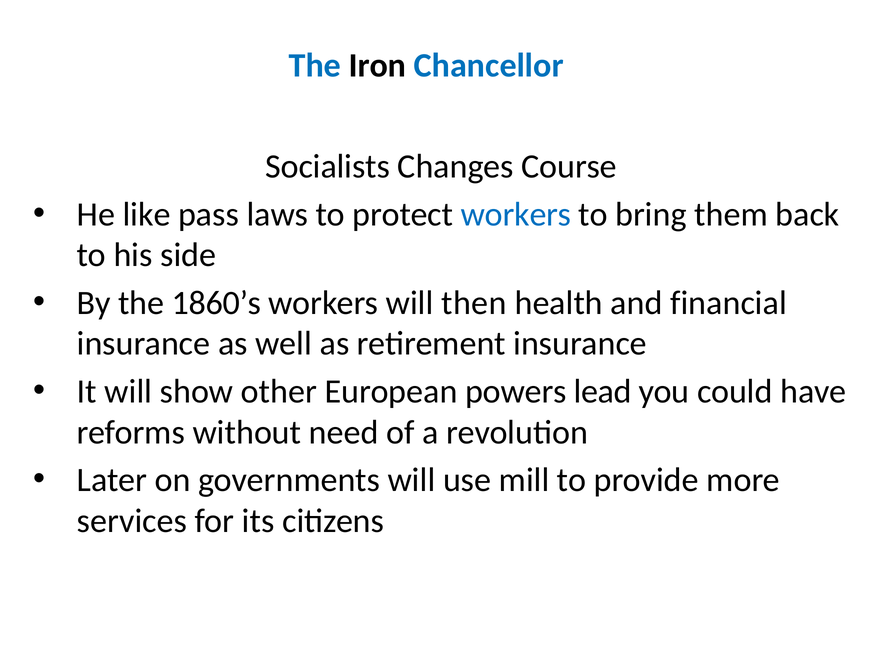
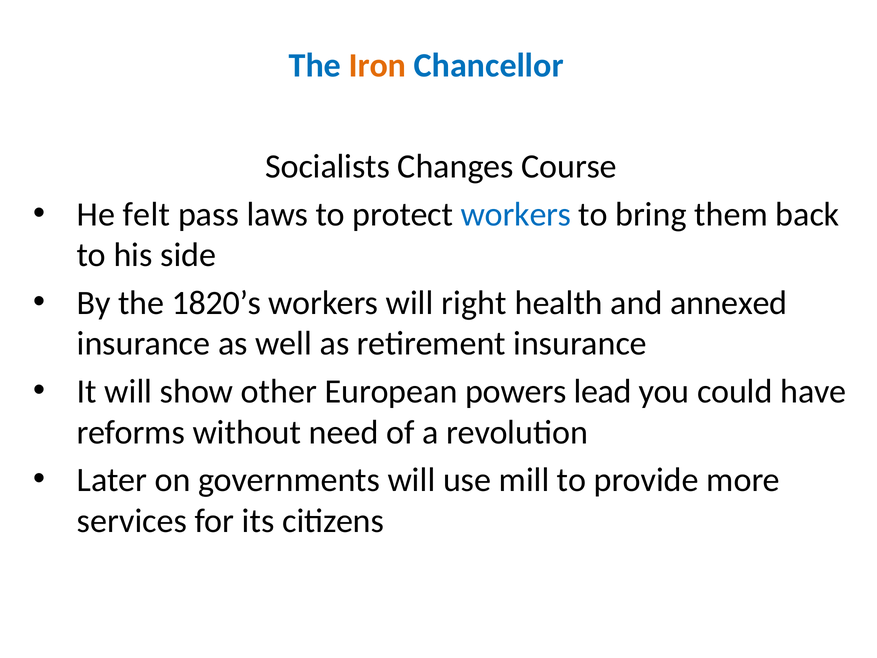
Iron colour: black -> orange
like: like -> felt
1860’s: 1860’s -> 1820’s
then: then -> right
financial: financial -> annexed
